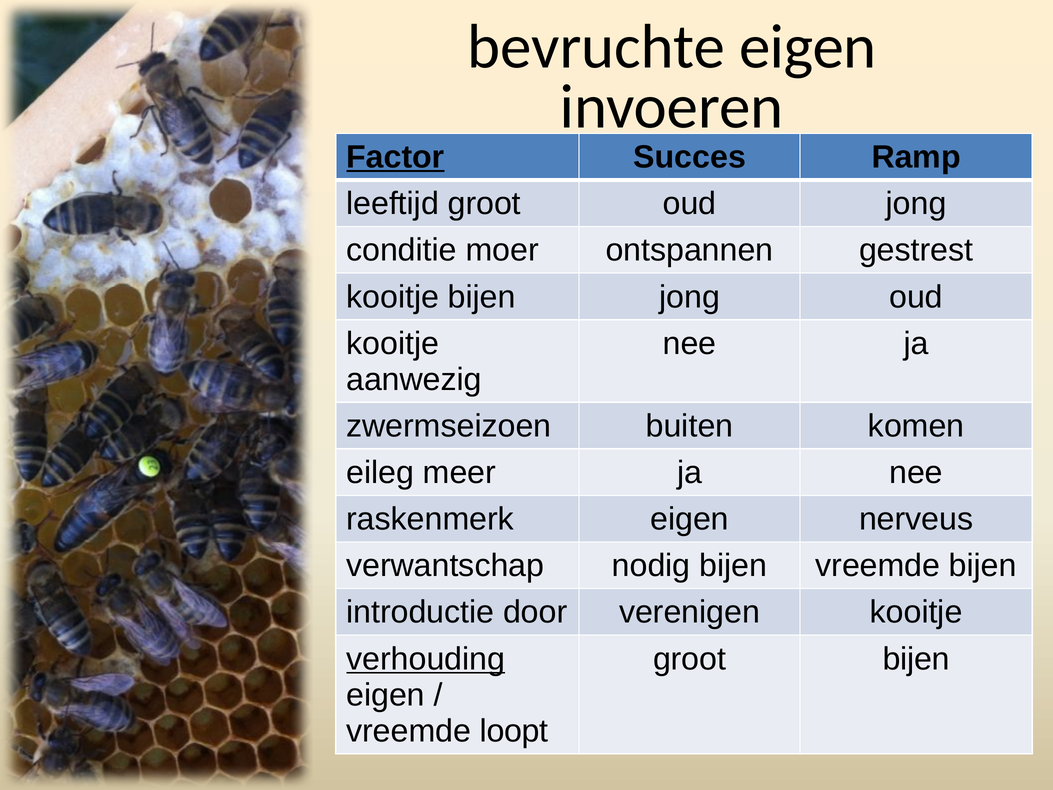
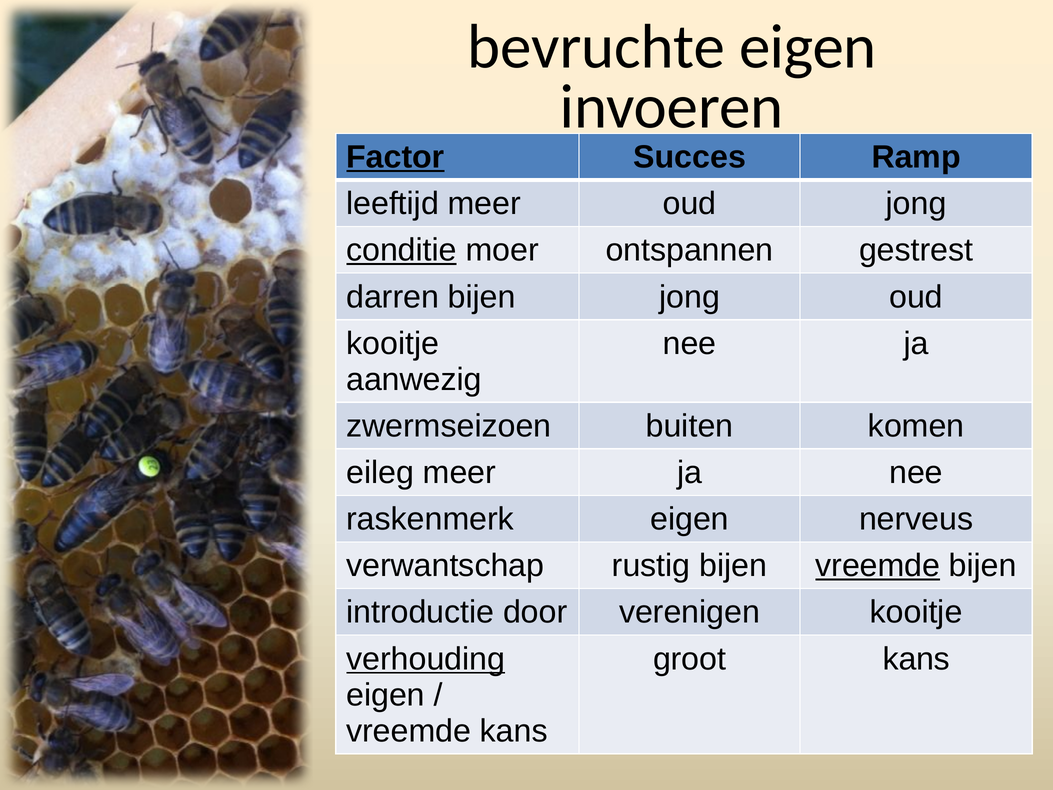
leeftijd groot: groot -> meer
conditie underline: none -> present
kooitje at (393, 297): kooitje -> darren
nodig: nodig -> rustig
vreemde at (878, 566) underline: none -> present
groot bijen: bijen -> kans
vreemde loopt: loopt -> kans
